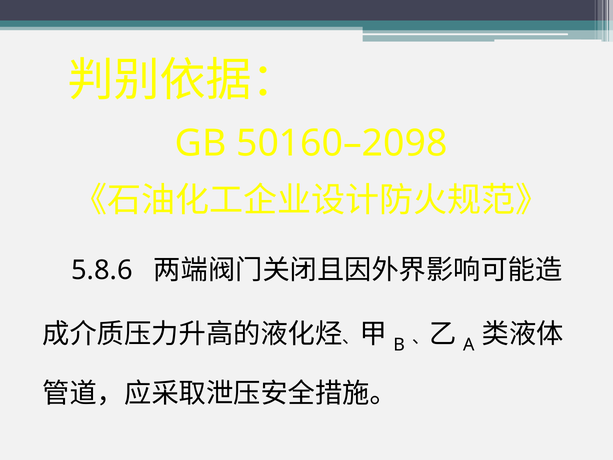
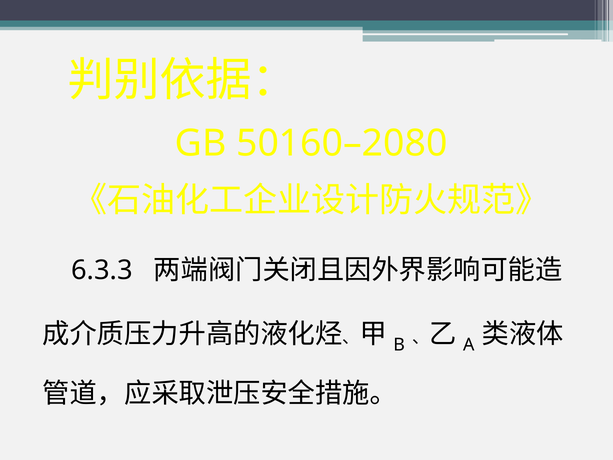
50160–2098: 50160–2098 -> 50160–2080
5.8.6: 5.8.6 -> 6.3.3
